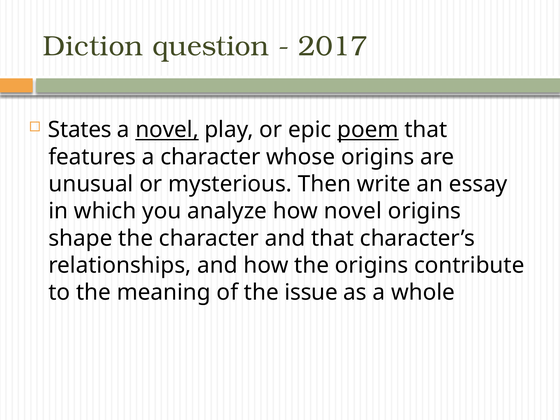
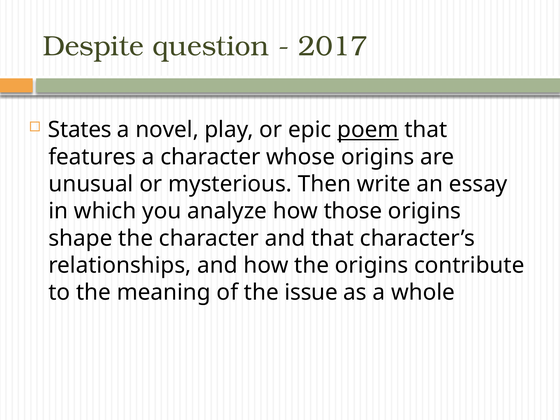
Diction: Diction -> Despite
novel at (167, 130) underline: present -> none
how novel: novel -> those
